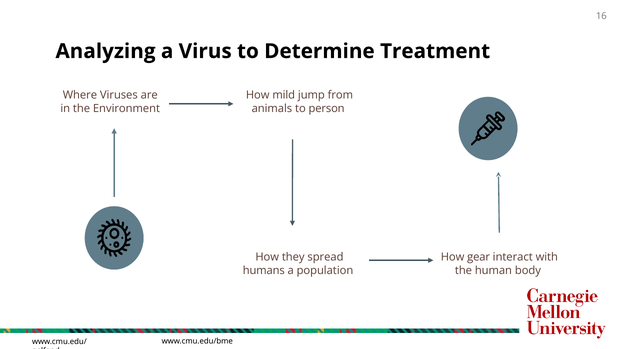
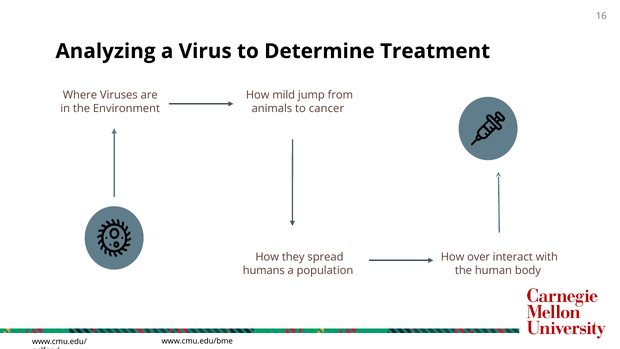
person: person -> cancer
gear: gear -> over
